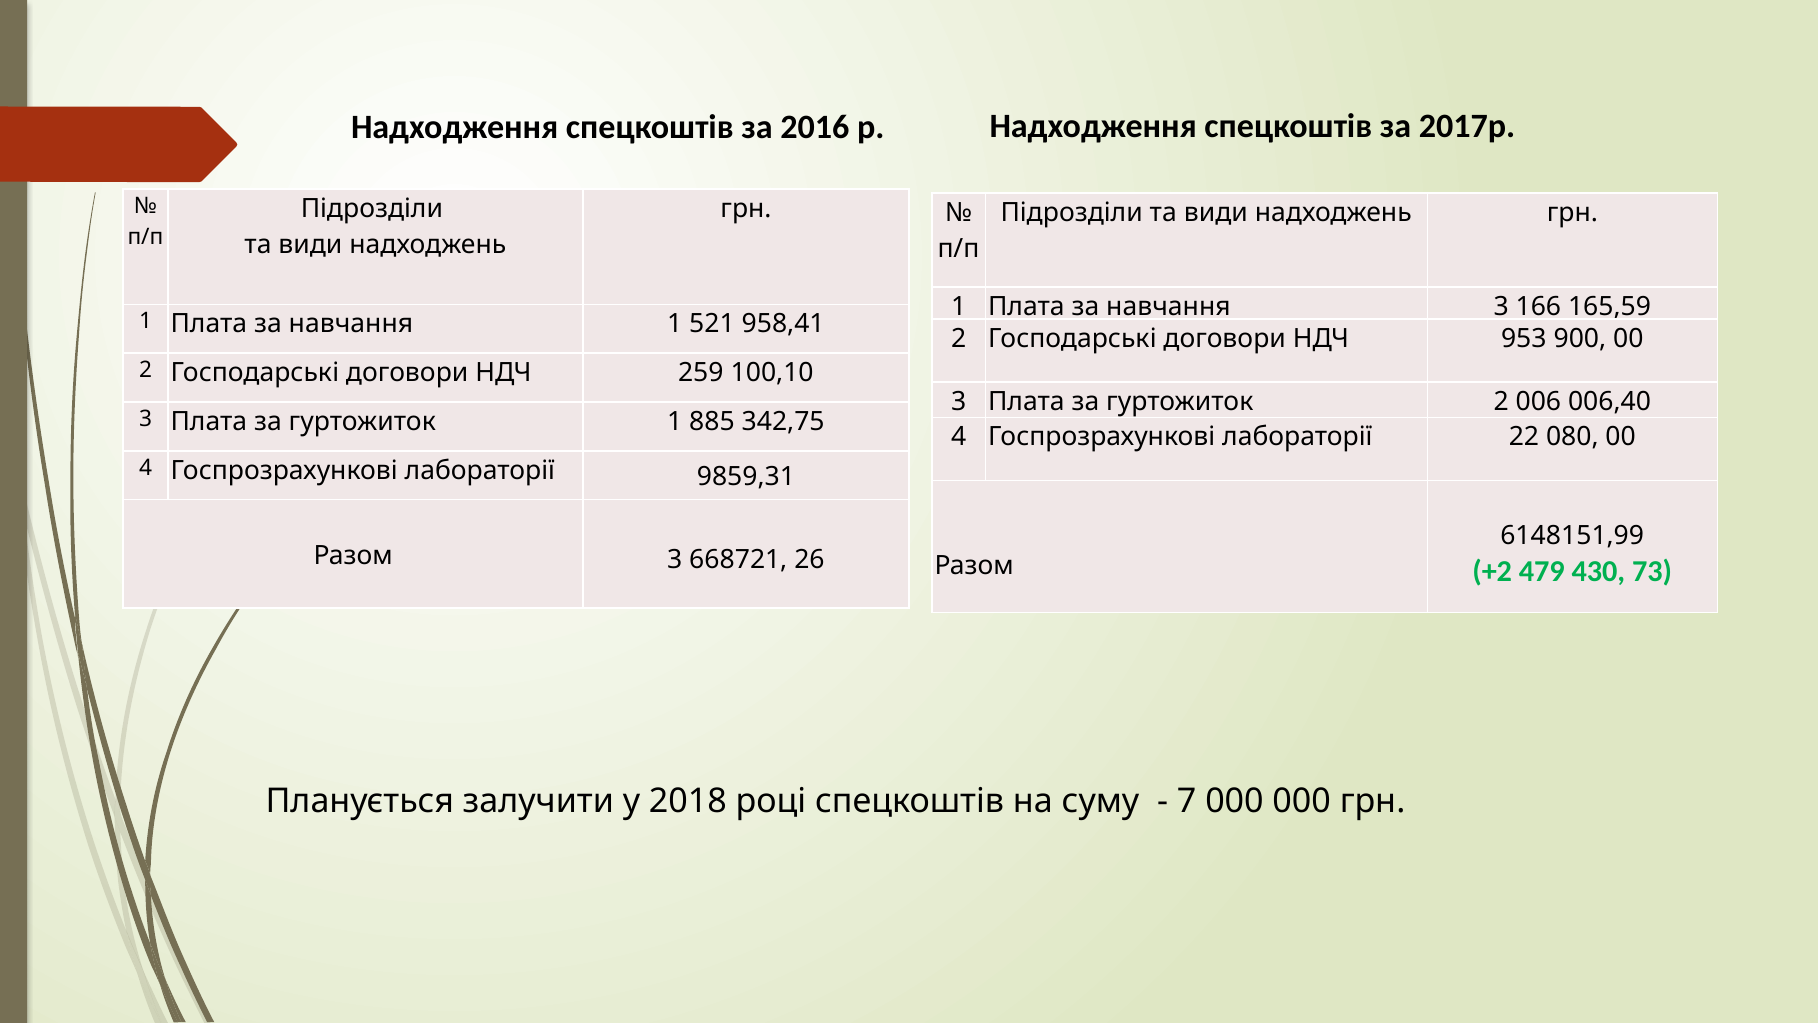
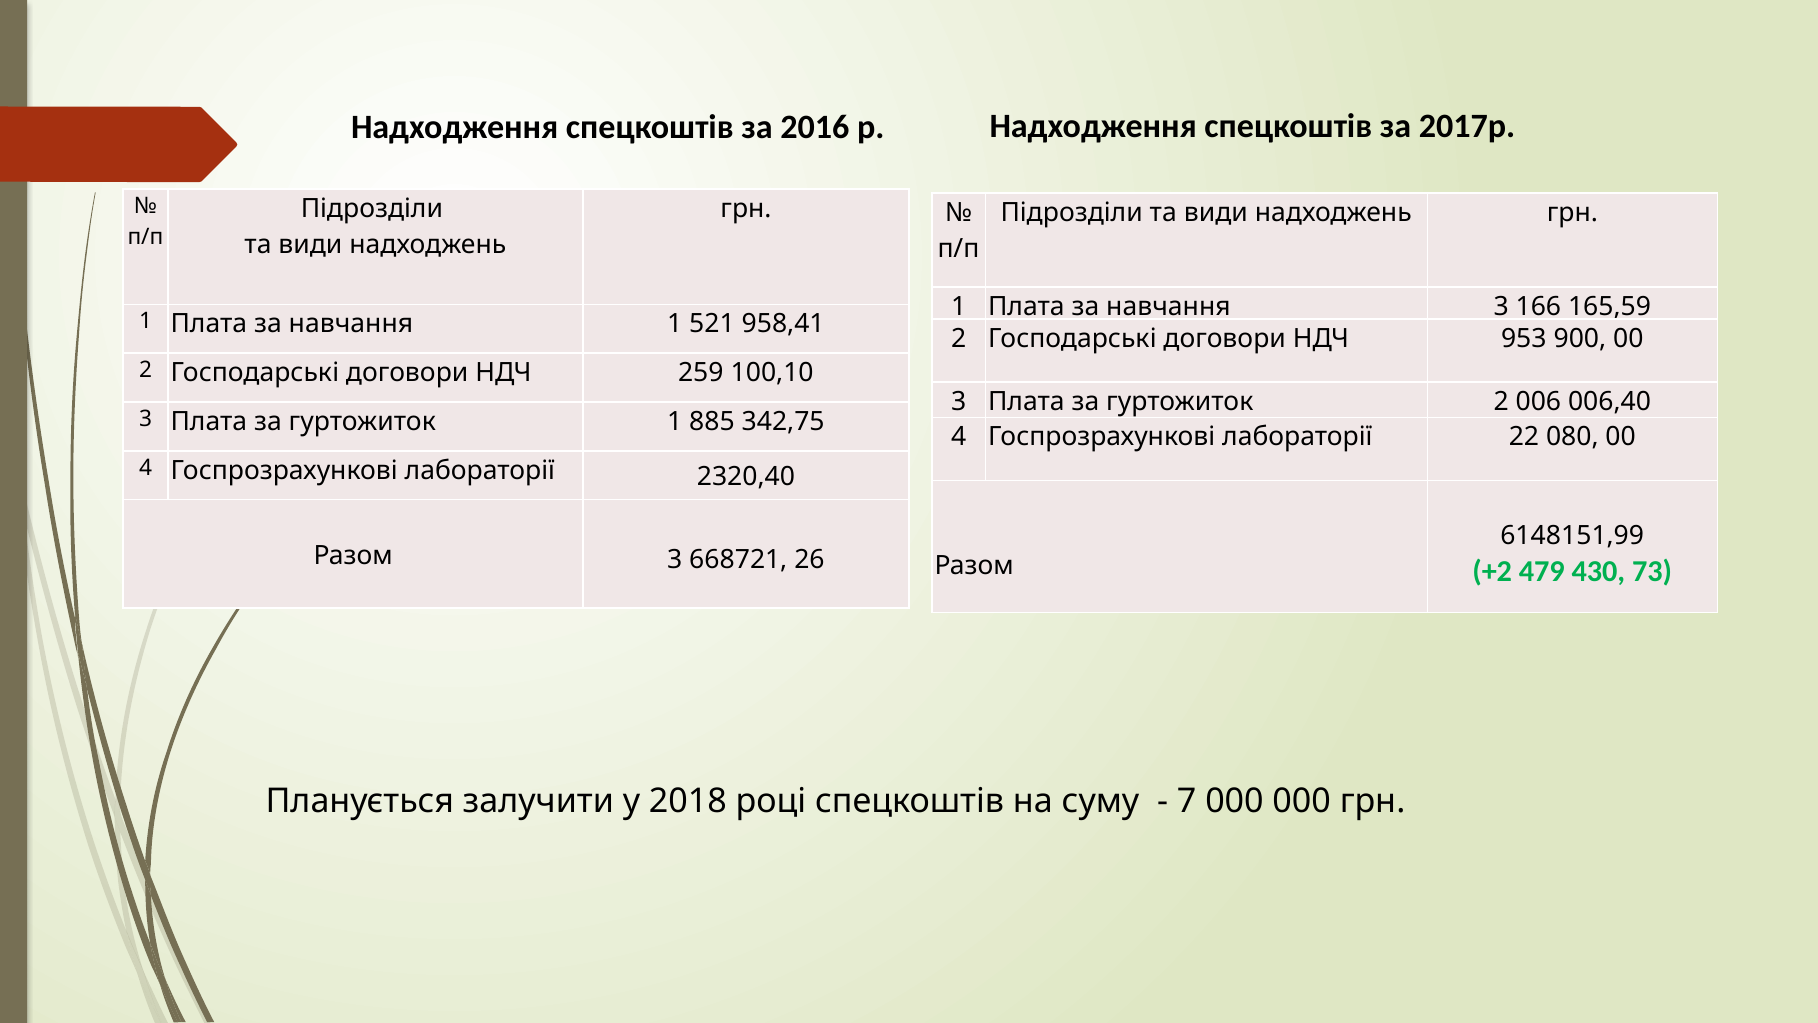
9859,31: 9859,31 -> 2320,40
